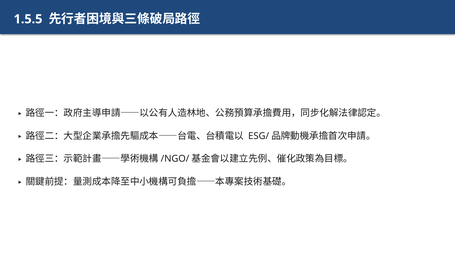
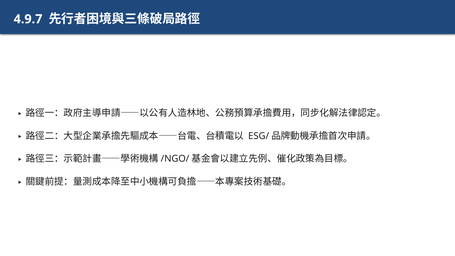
1.5.5: 1.5.5 -> 4.9.7
